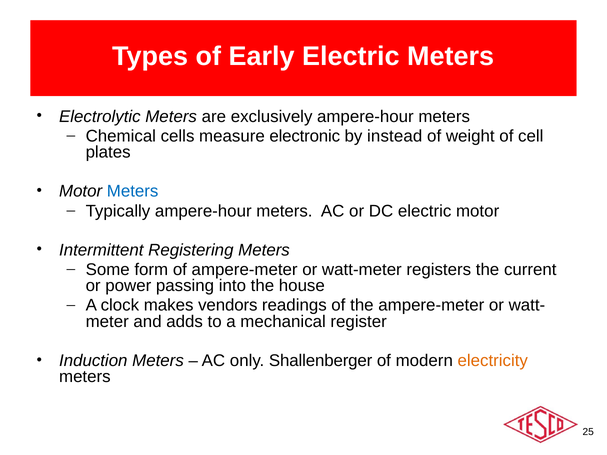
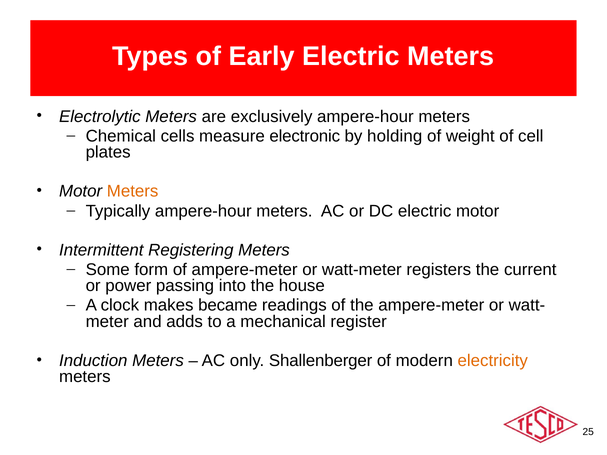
instead: instead -> holding
Meters at (133, 191) colour: blue -> orange
vendors: vendors -> became
